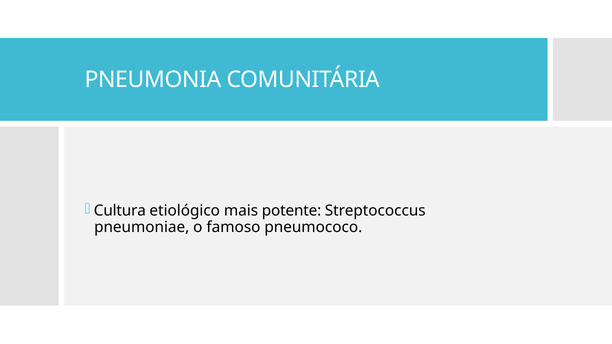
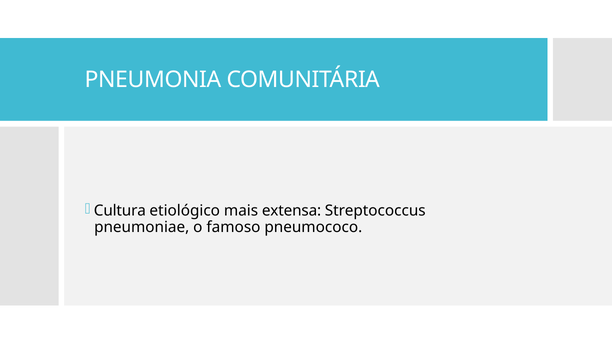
potente: potente -> extensa
